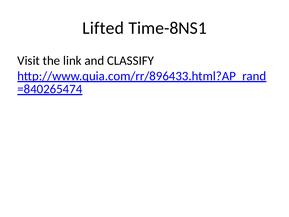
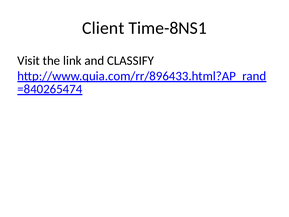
Lifted: Lifted -> Client
